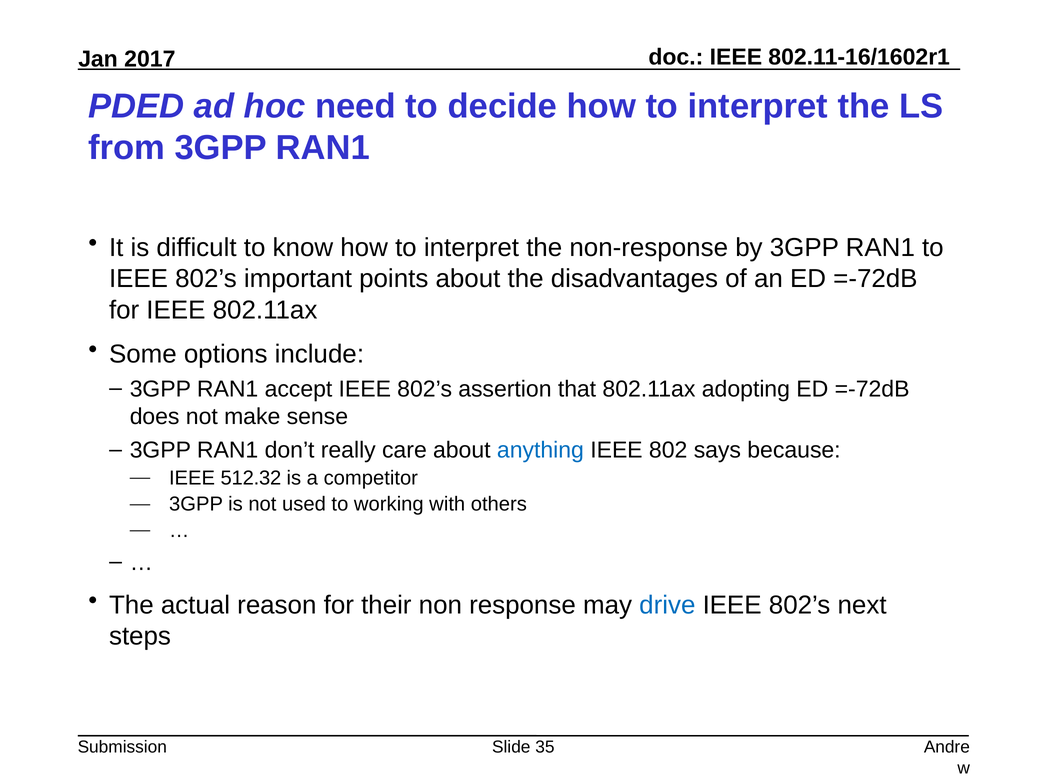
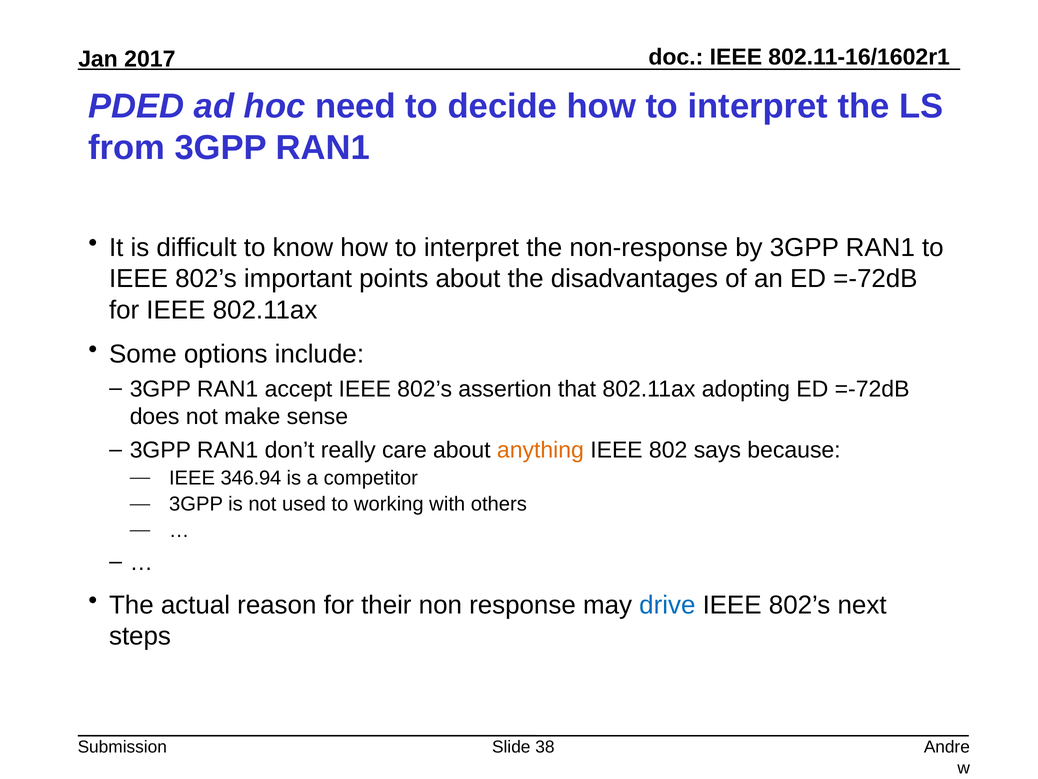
anything colour: blue -> orange
512.32: 512.32 -> 346.94
35: 35 -> 38
